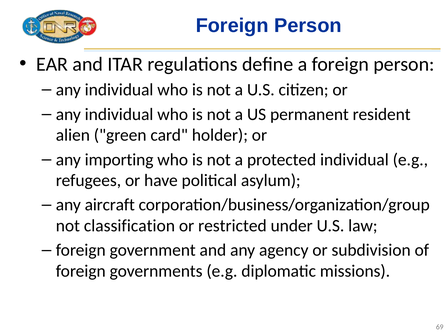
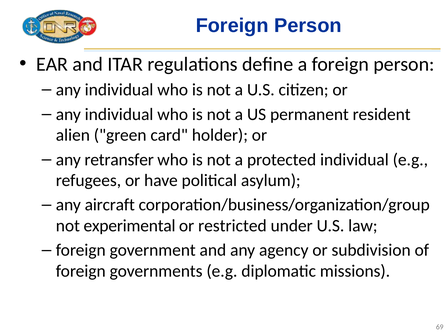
importing: importing -> retransfer
classification: classification -> experimental
